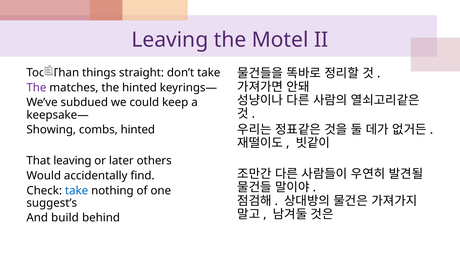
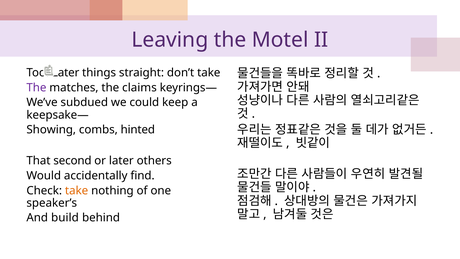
Too Than: Than -> Later
the hinted: hinted -> claims
That leaving: leaving -> second
take at (77, 190) colour: blue -> orange
suggest’s: suggest’s -> speaker’s
